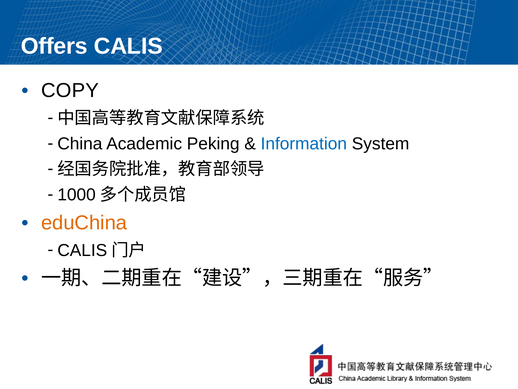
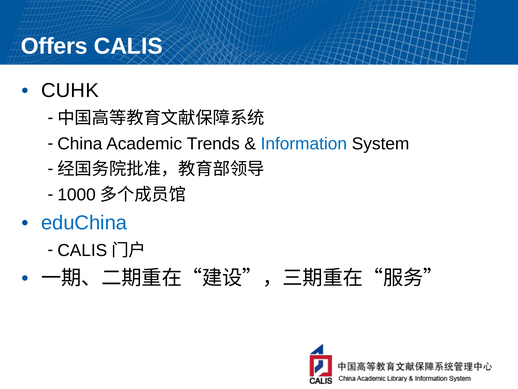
COPY: COPY -> CUHK
Peking: Peking -> Trends
eduChina colour: orange -> blue
